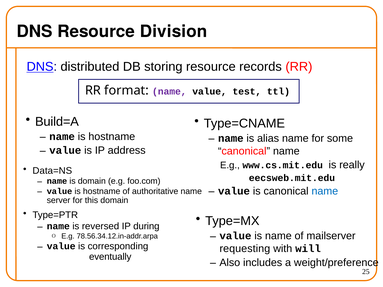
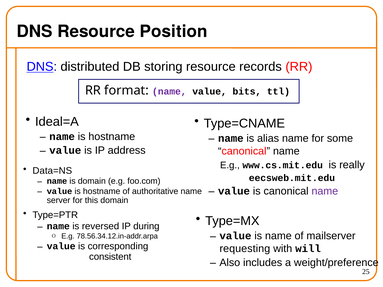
Division: Division -> Position
test: test -> bits
Build=A: Build=A -> Ideal=A
name at (325, 191) colour: blue -> purple
eventually: eventually -> consistent
